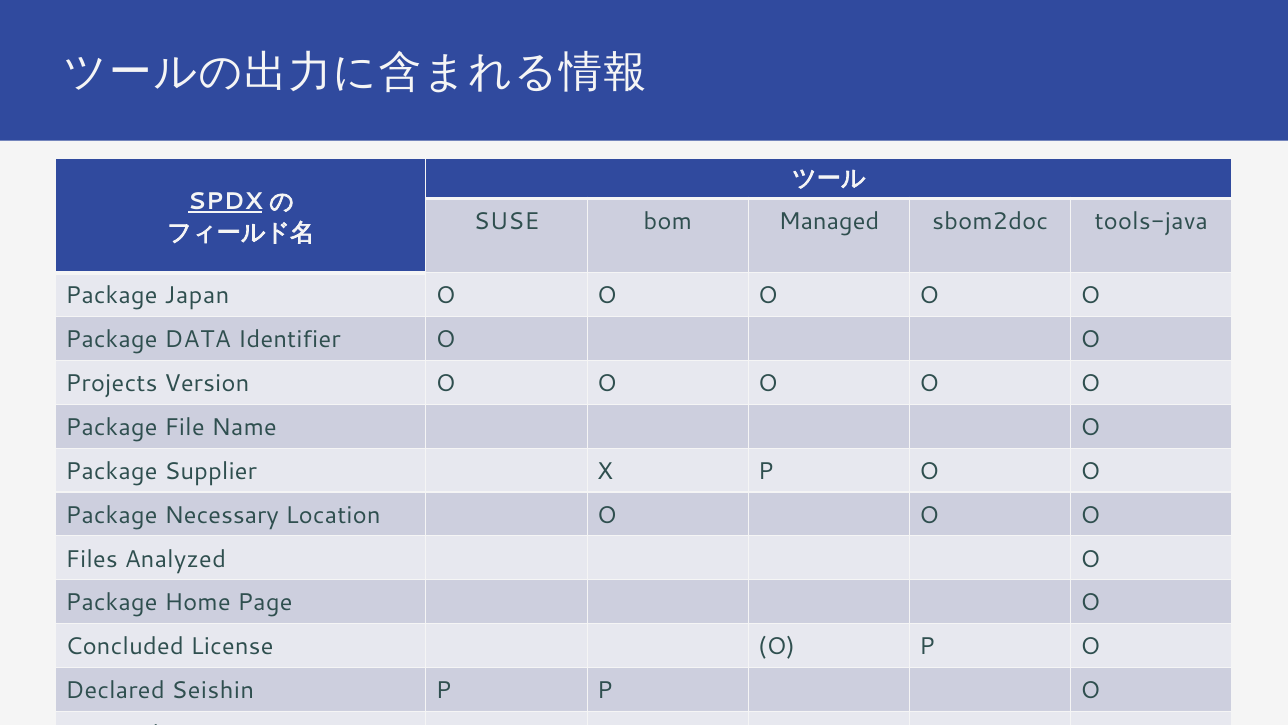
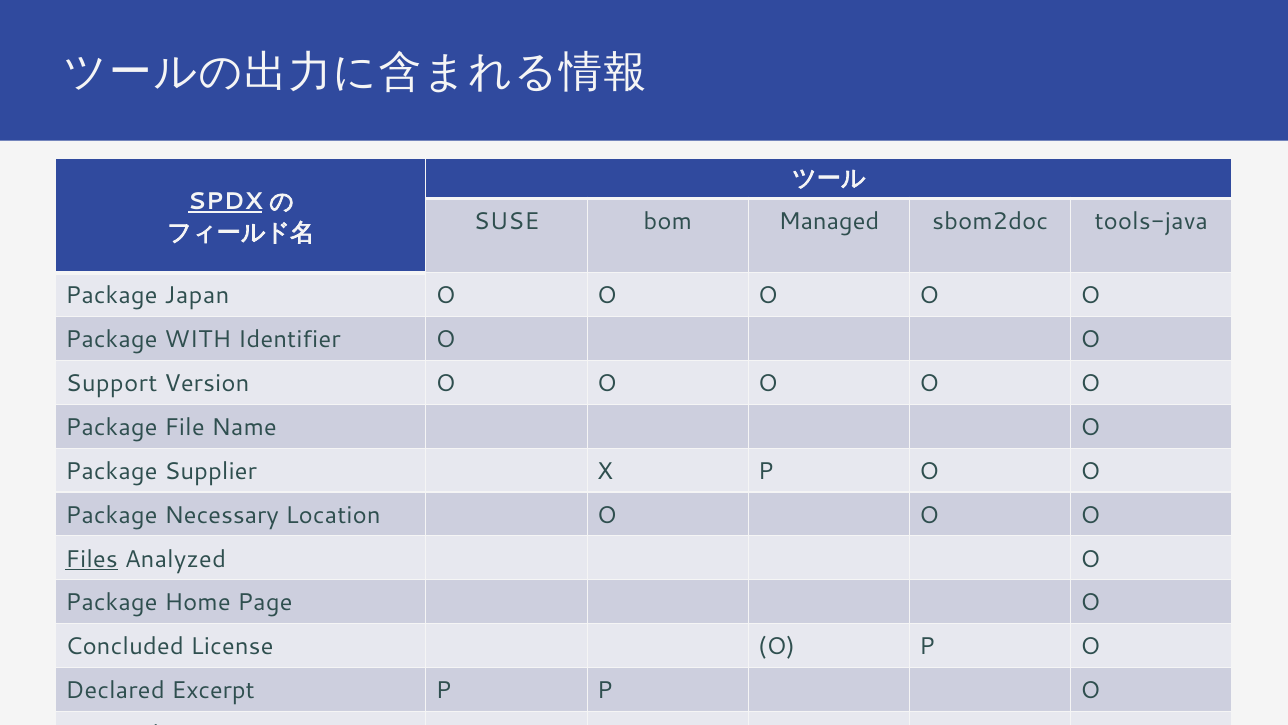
DATA: DATA -> WITH
Projects: Projects -> Support
Files underline: none -> present
Seishin: Seishin -> Excerpt
